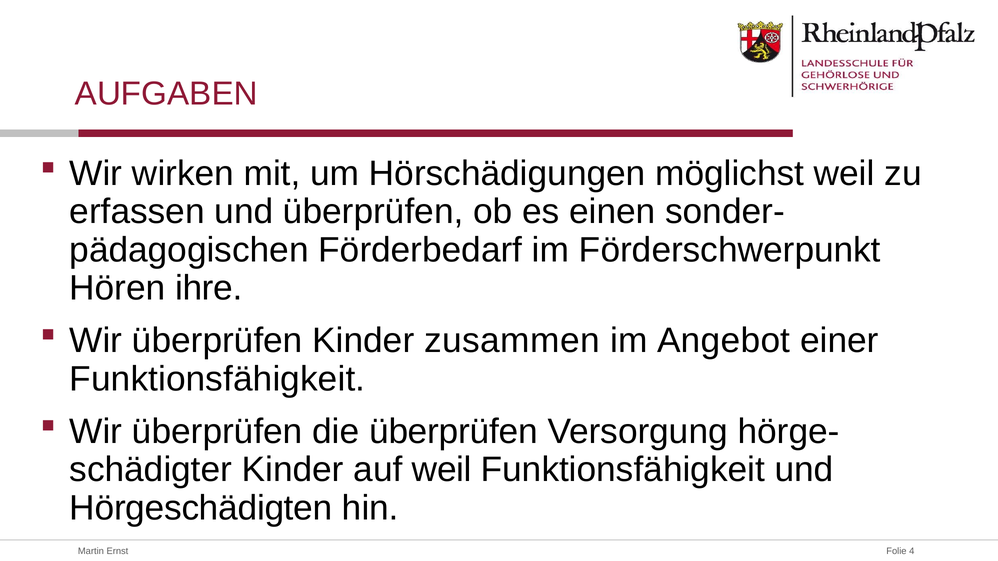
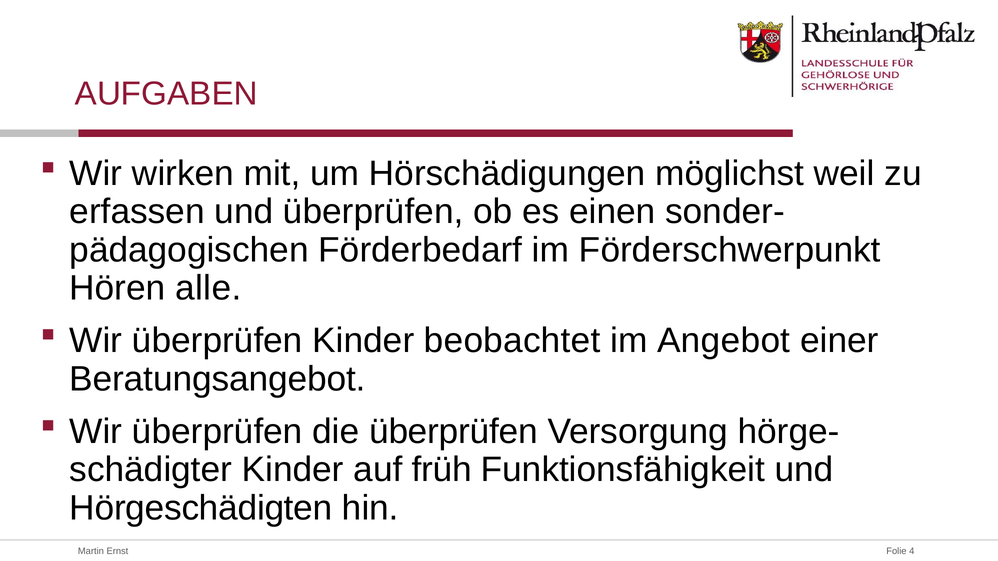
ihre: ihre -> alle
zusammen: zusammen -> beobachtet
Funktionsfähigkeit at (217, 379): Funktionsfähigkeit -> Beratungsangebot
auf weil: weil -> früh
